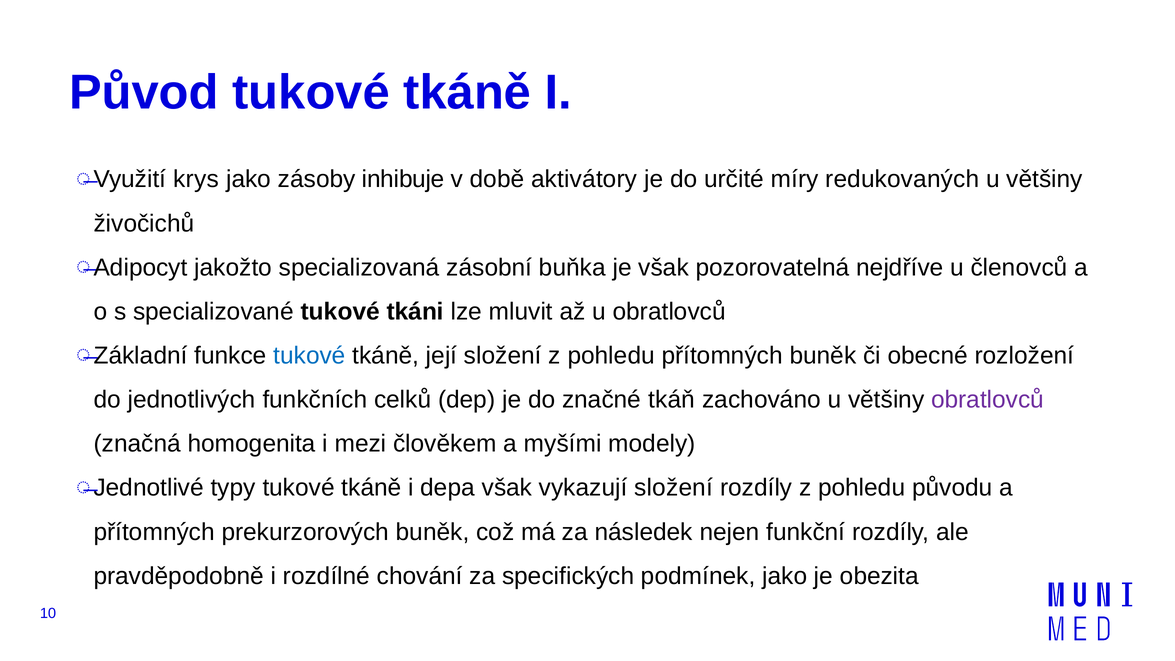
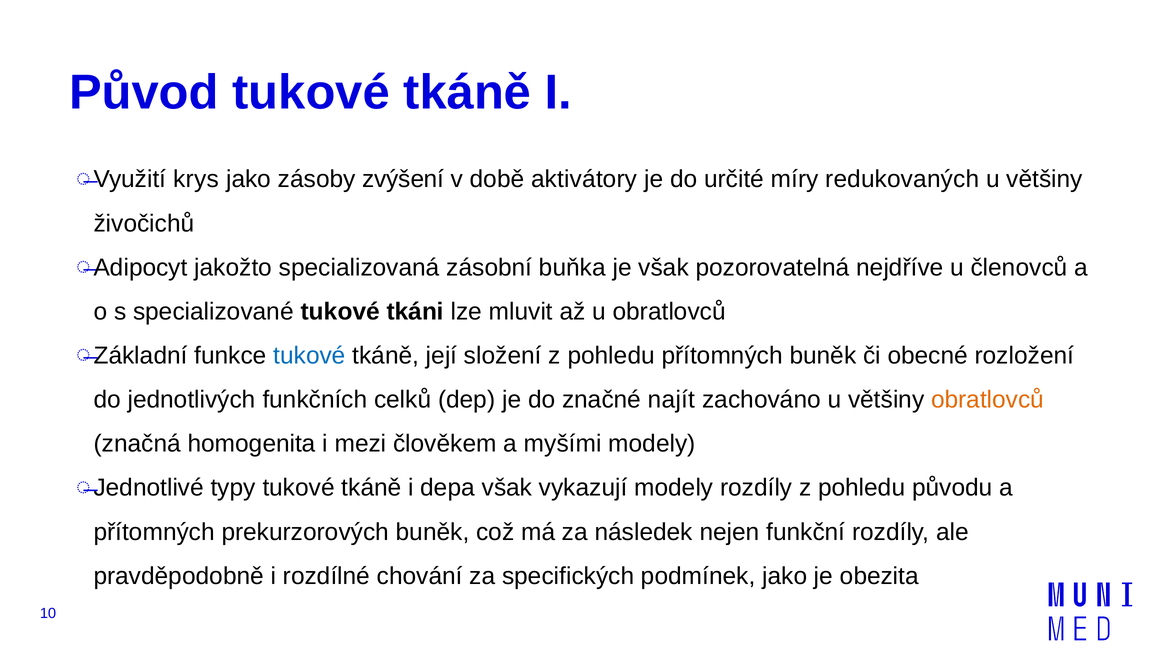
inhibuje: inhibuje -> zvýšení
tkáň: tkáň -> najít
obratlovců at (988, 400) colour: purple -> orange
vykazují složení: složení -> modely
